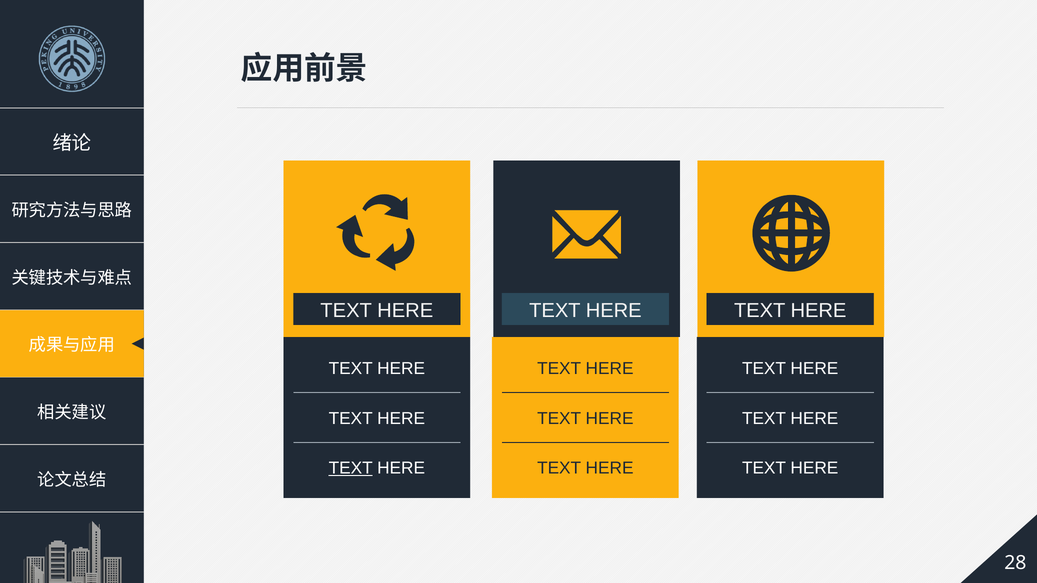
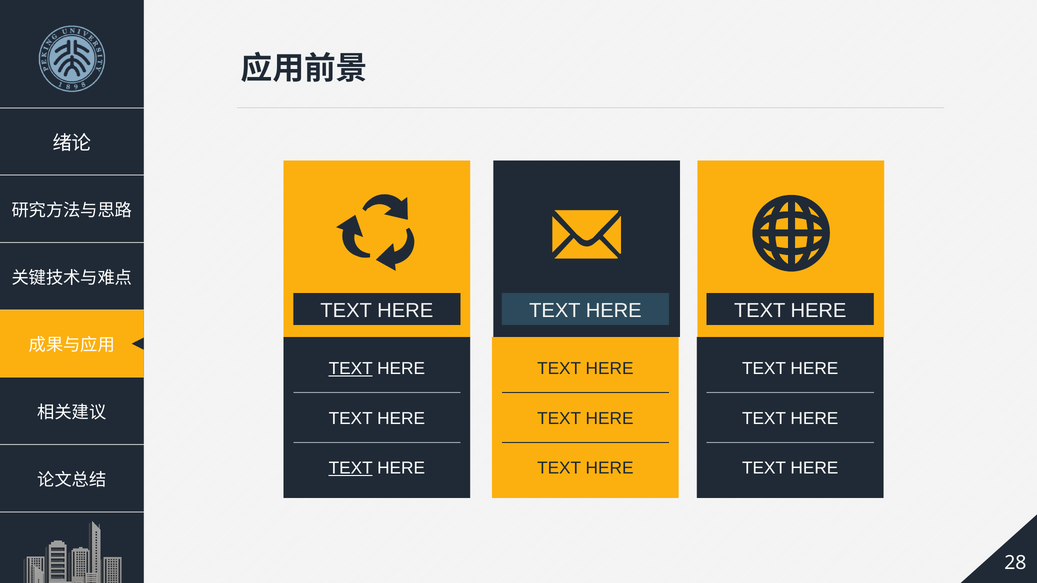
TEXT at (351, 369) underline: none -> present
